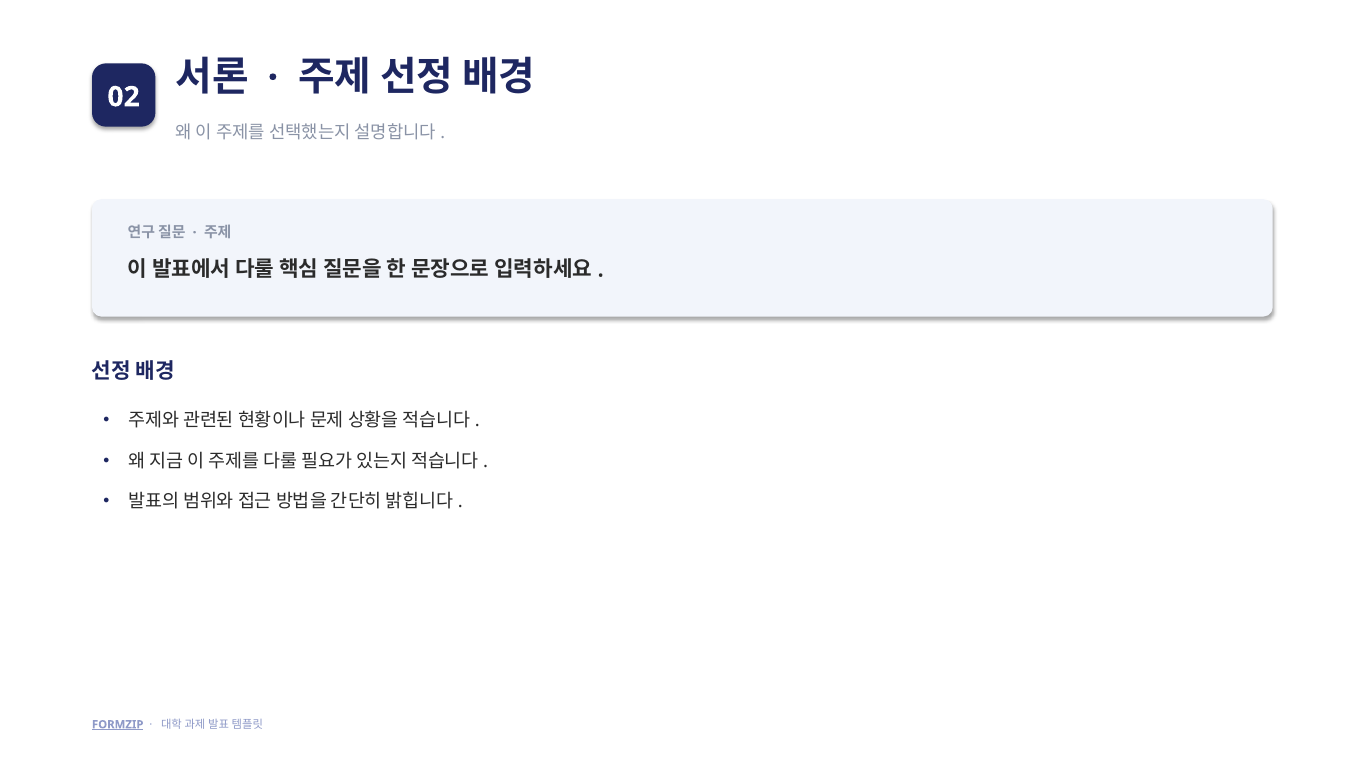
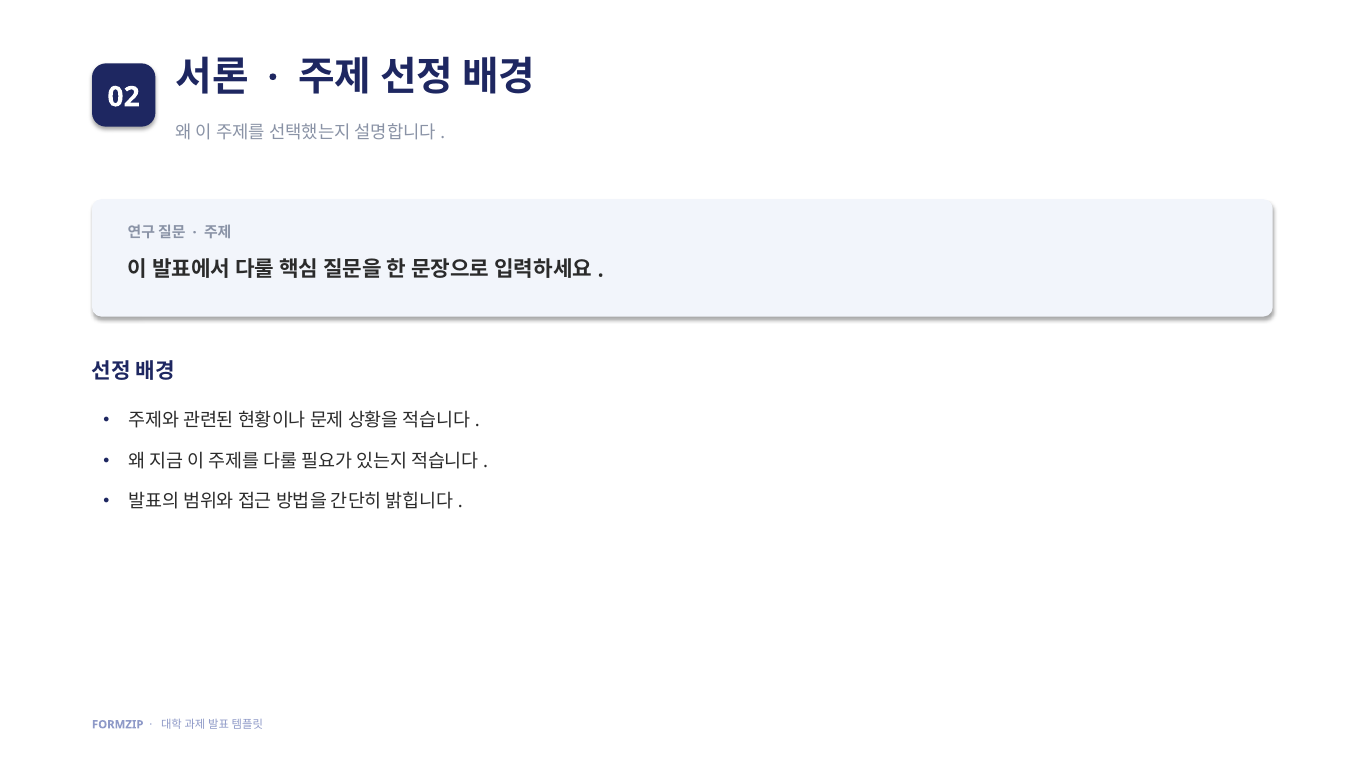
FORMZIP underline: present -> none
